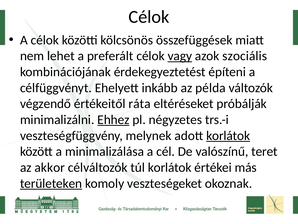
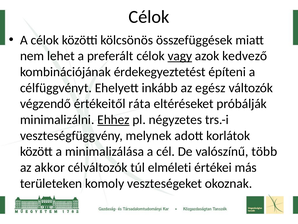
szociális: szociális -> kedvező
példa: példa -> egész
korlátok at (228, 135) underline: present -> none
teret: teret -> több
túl korlátok: korlátok -> elméleti
területeken underline: present -> none
